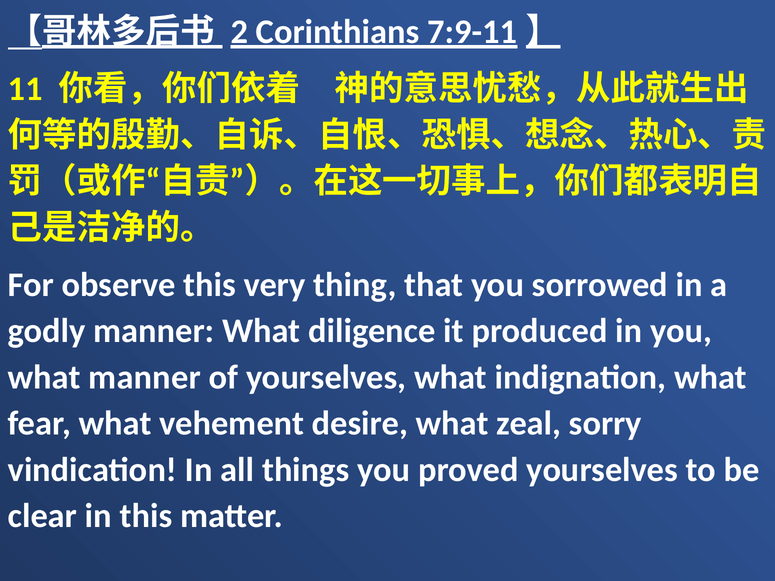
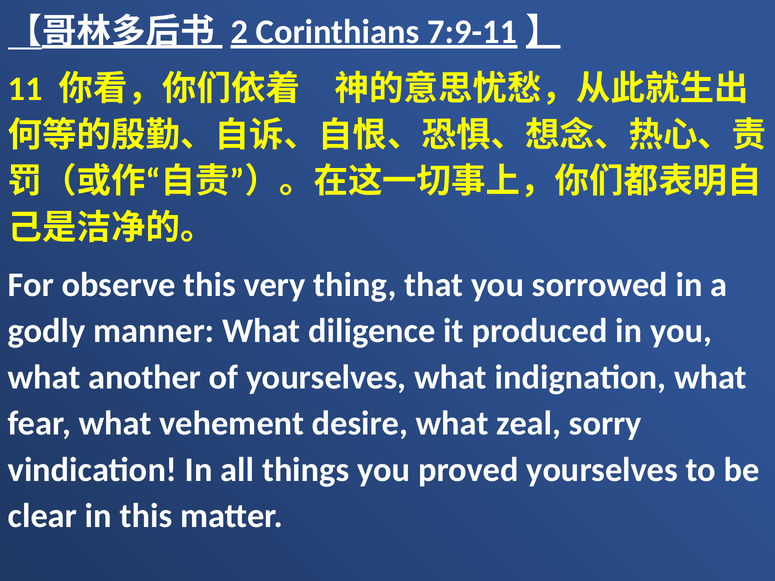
what manner: manner -> another
